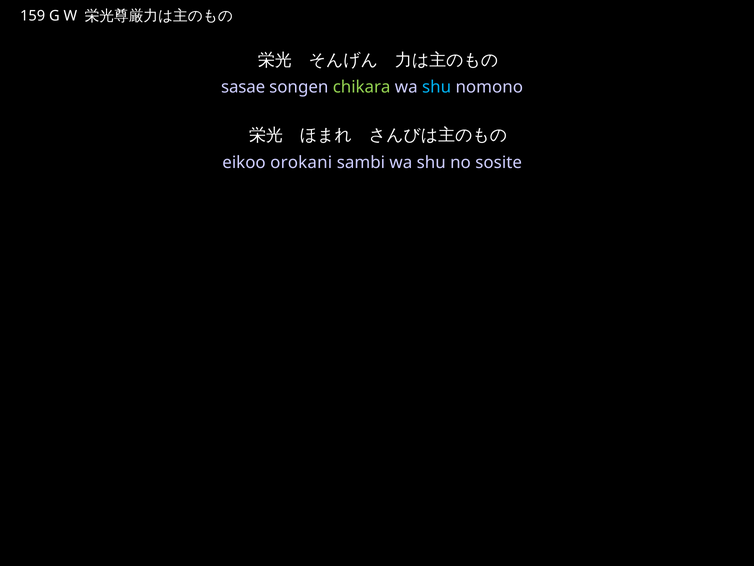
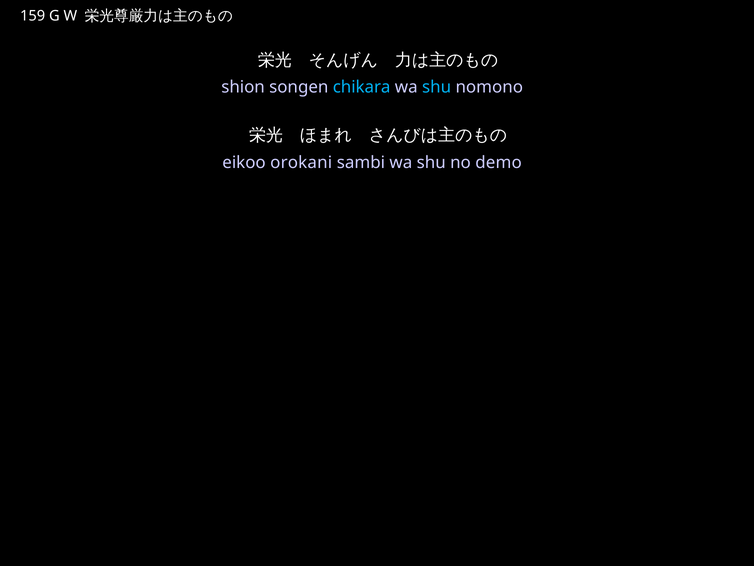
sasae: sasae -> shion
chikara colour: light green -> light blue
sosite: sosite -> demo
